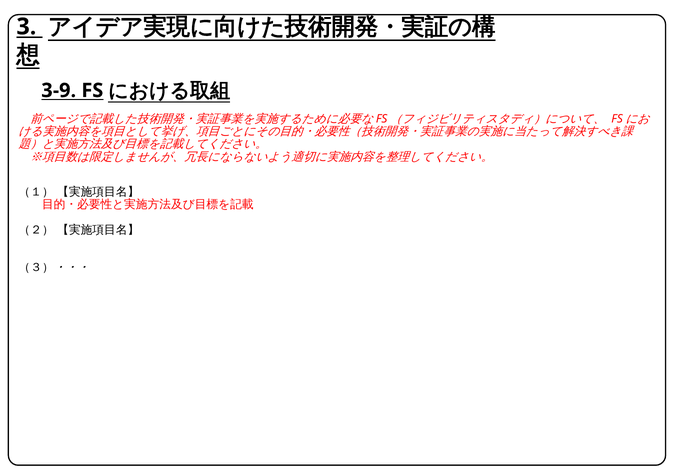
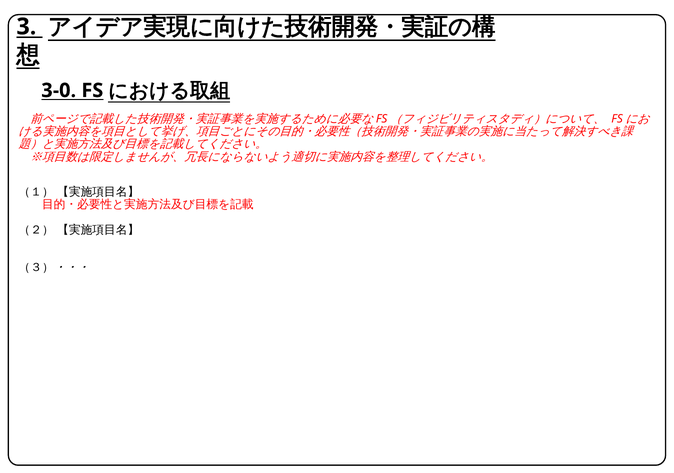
3-9: 3-9 -> 3-0
